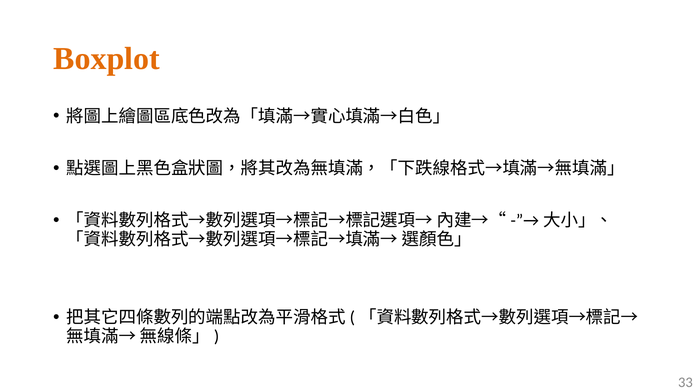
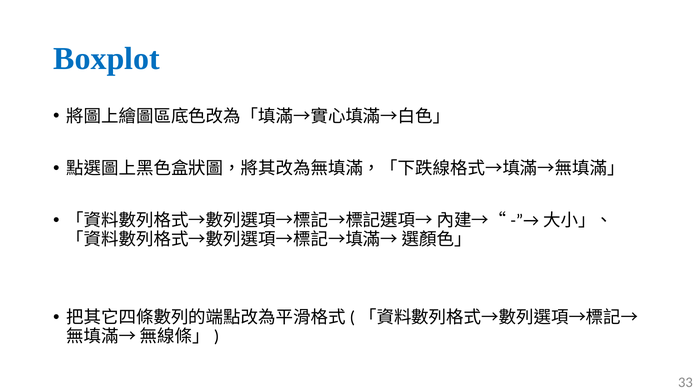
Boxplot colour: orange -> blue
